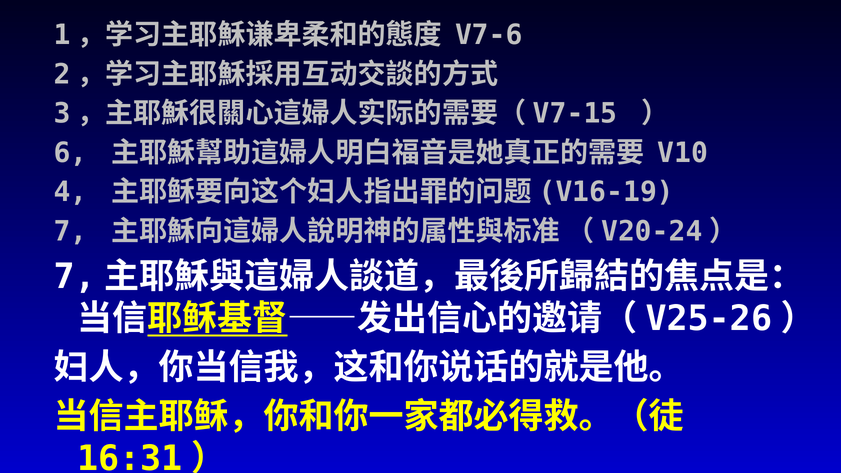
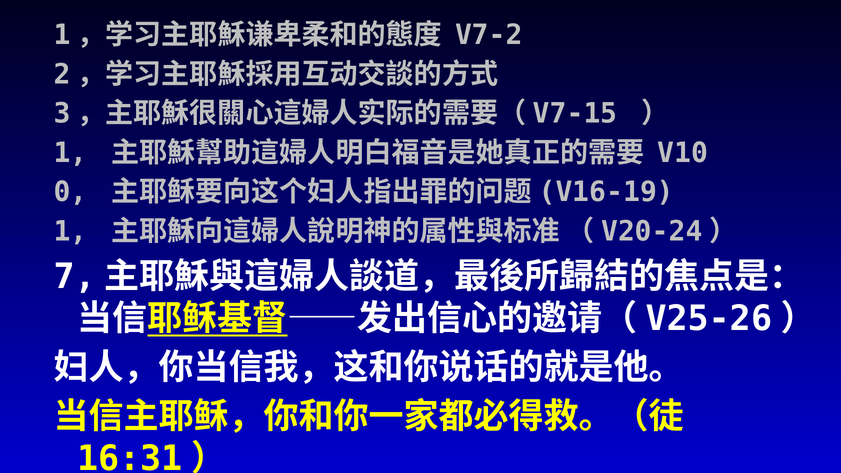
V7-6: V7-6 -> V7-2
6 at (70, 153): 6 -> 1
4: 4 -> 0
7 at (70, 231): 7 -> 1
